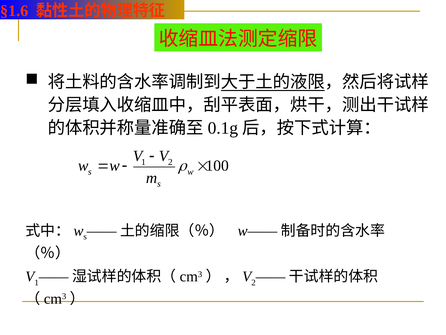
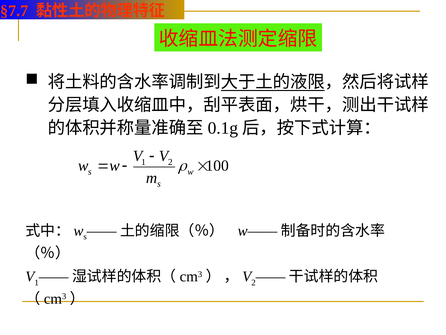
§1.6: §1.6 -> §7.7
